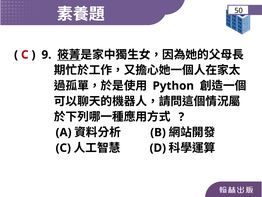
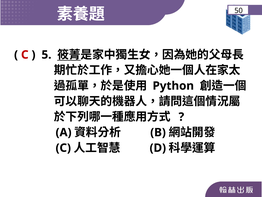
9: 9 -> 5
